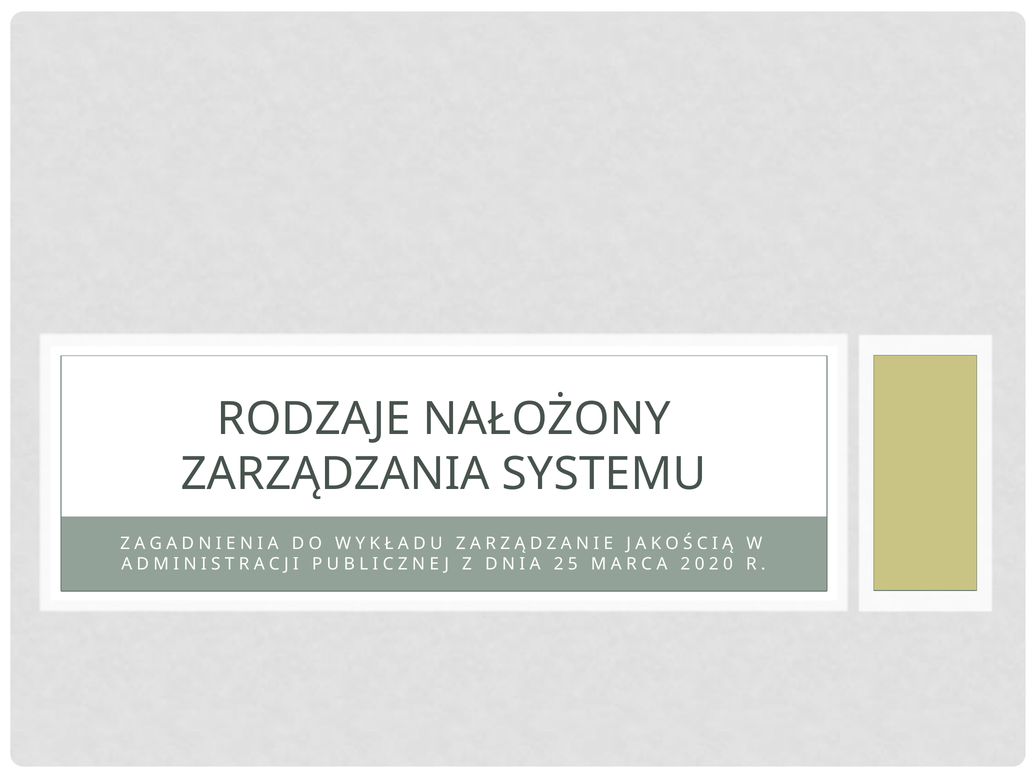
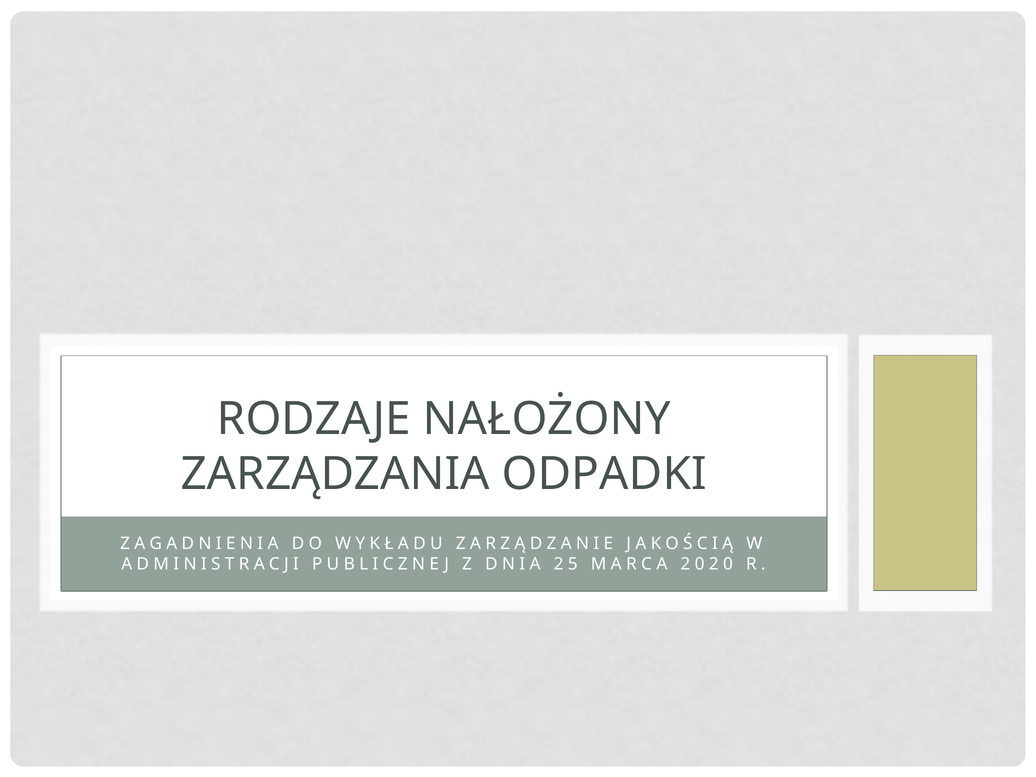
SYSTEMU: SYSTEMU -> ODPADKI
